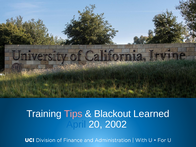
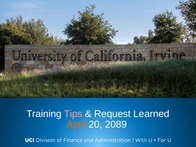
Blackout: Blackout -> Request
April colour: blue -> orange
2002: 2002 -> 2089
